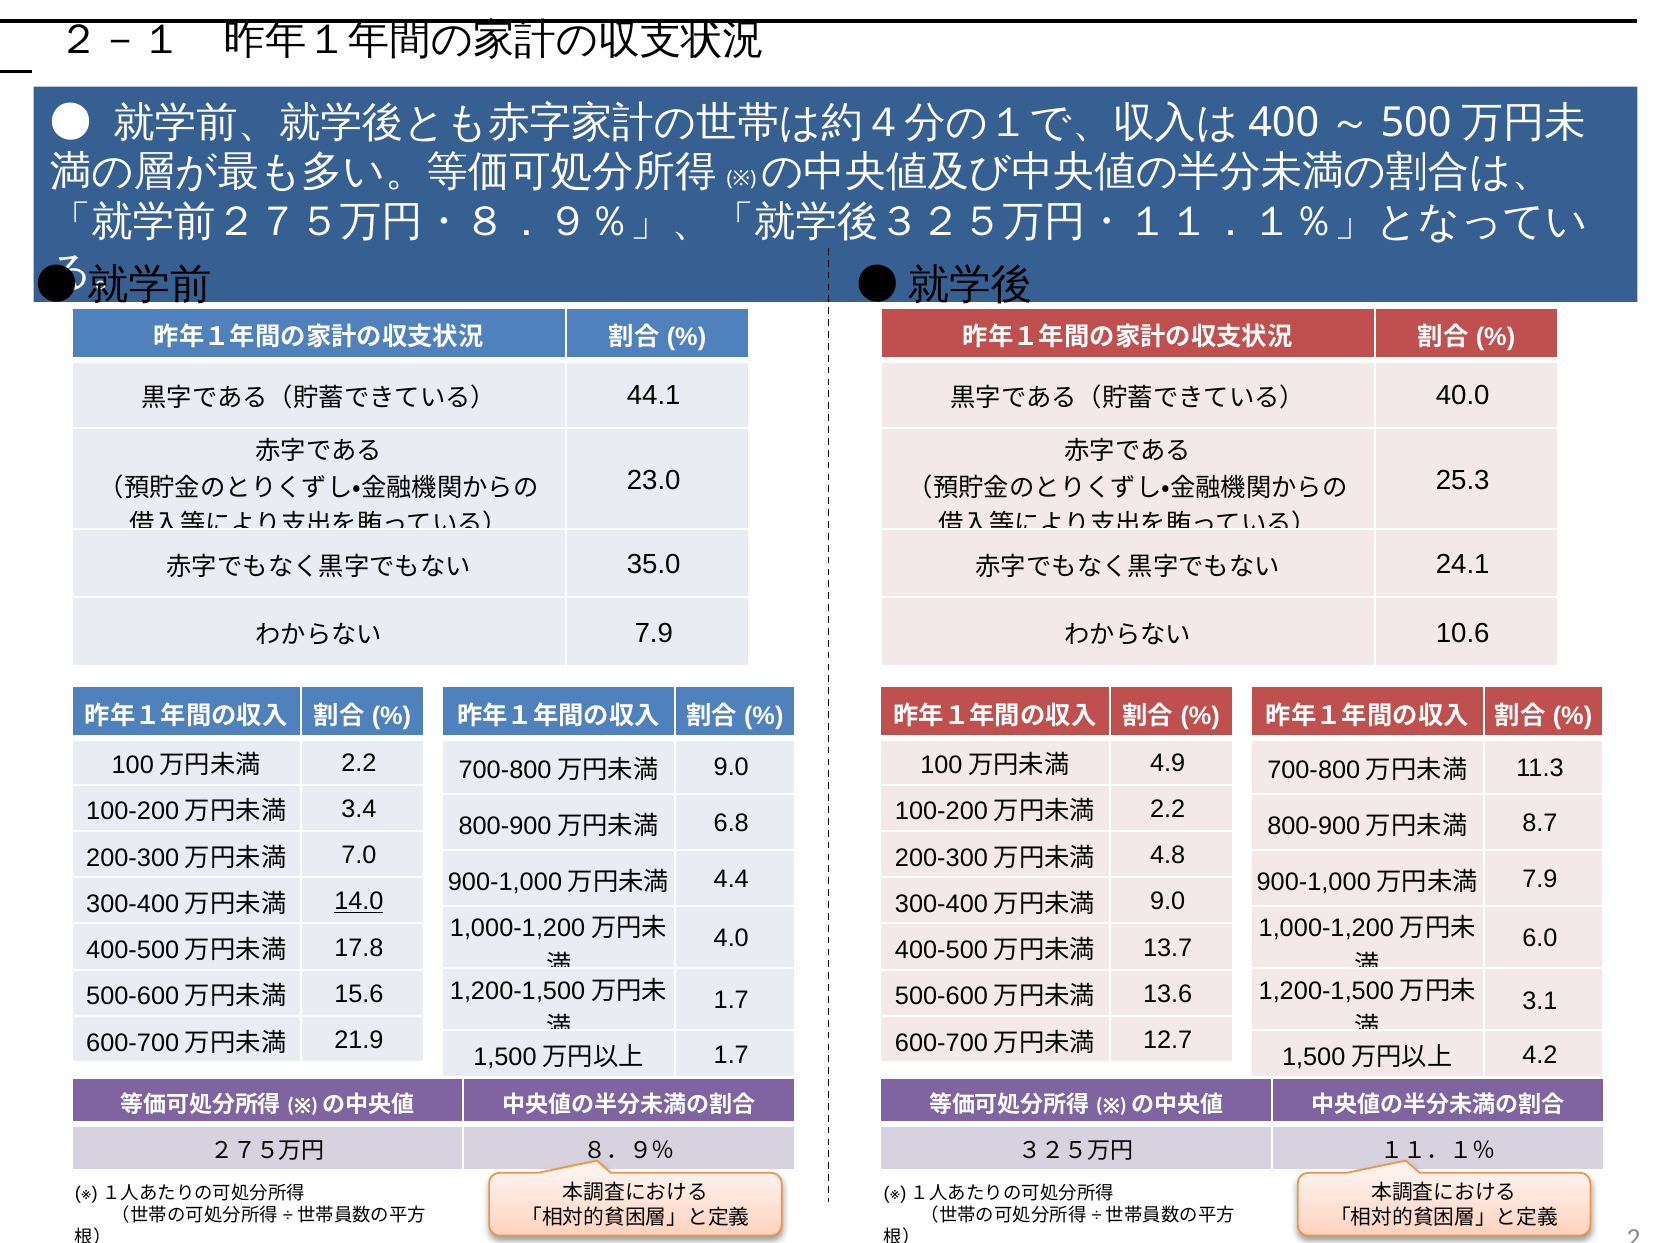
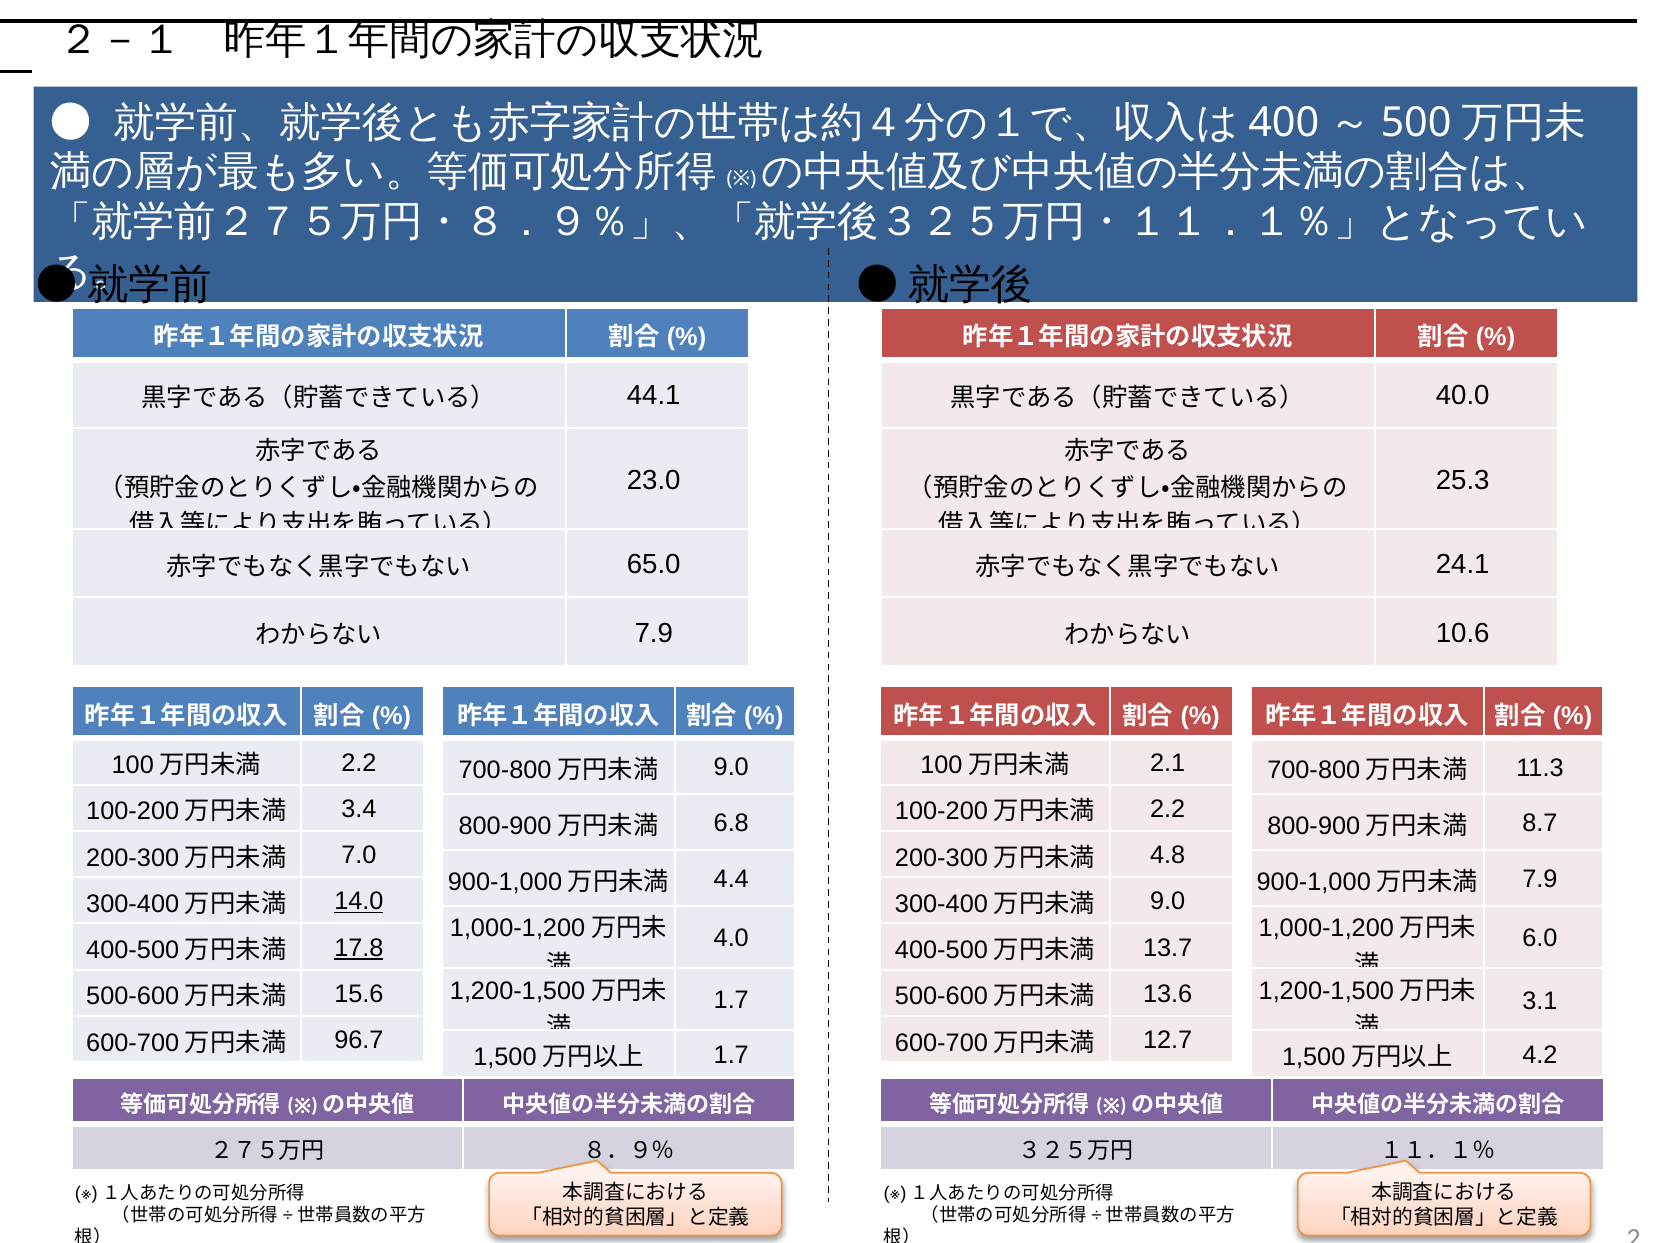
35.0: 35.0 -> 65.0
4.9: 4.9 -> 2.1
17.8 underline: none -> present
21.9: 21.9 -> 96.7
